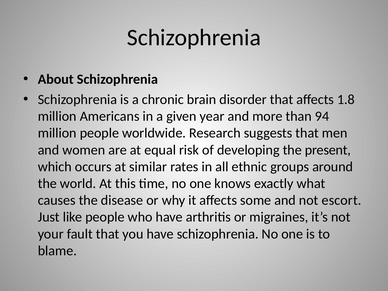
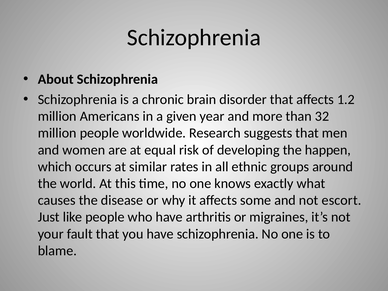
1.8: 1.8 -> 1.2
94: 94 -> 32
present: present -> happen
